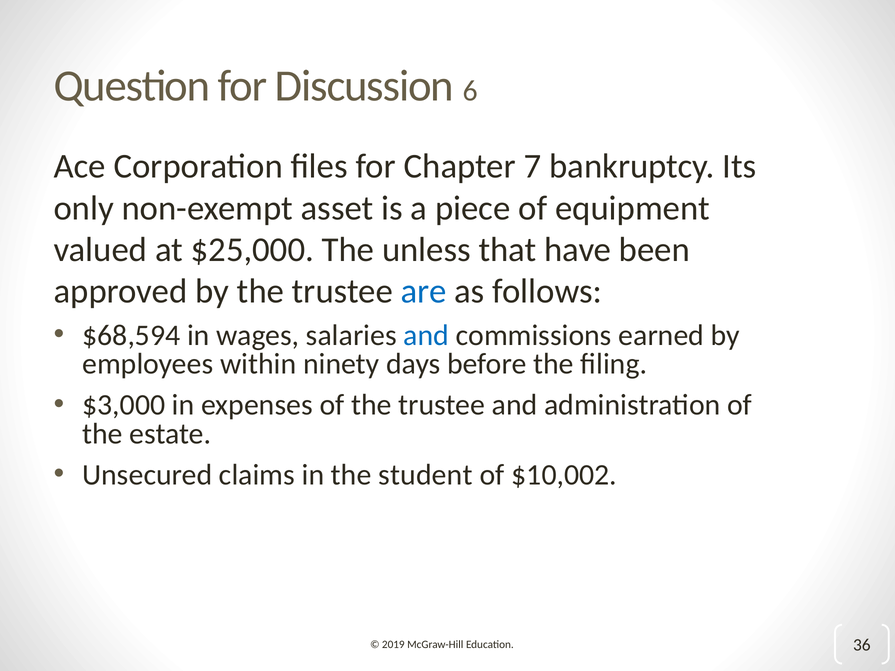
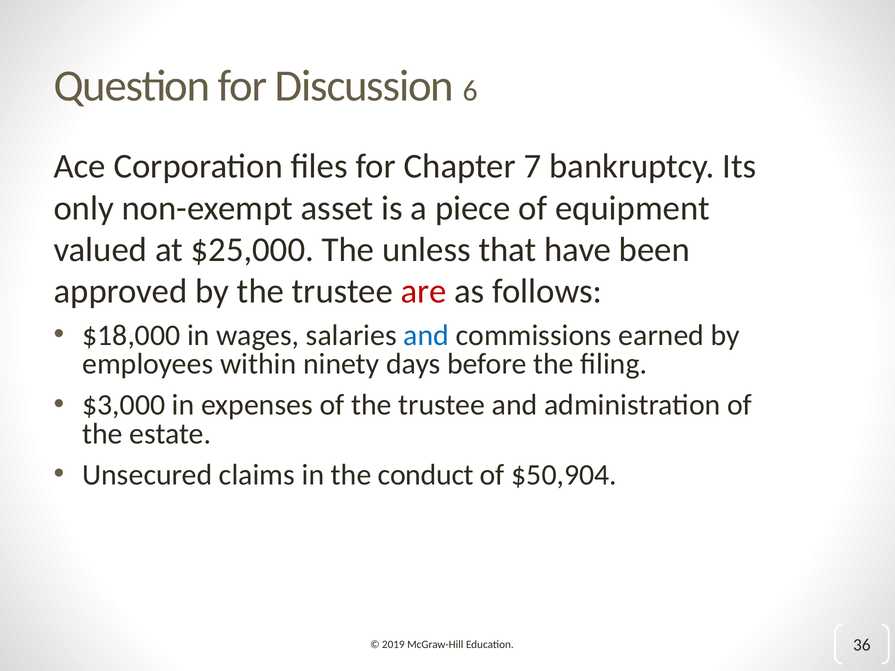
are colour: blue -> red
$68,594: $68,594 -> $18,000
student: student -> conduct
$10,002: $10,002 -> $50,904
